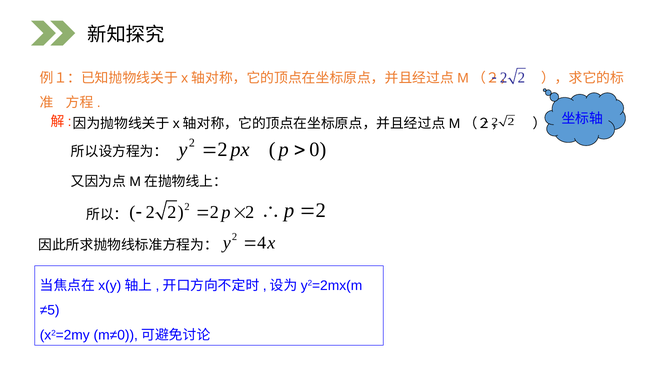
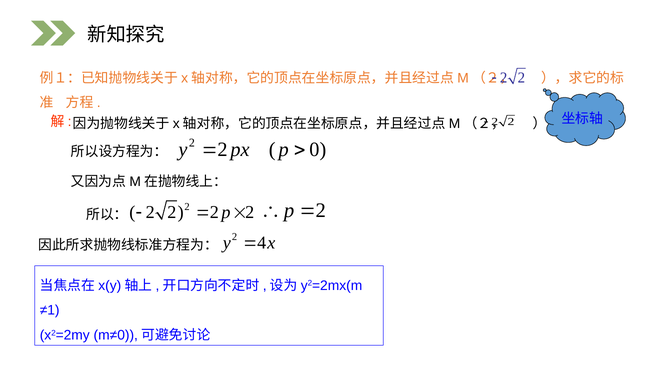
≠5: ≠5 -> ≠1
